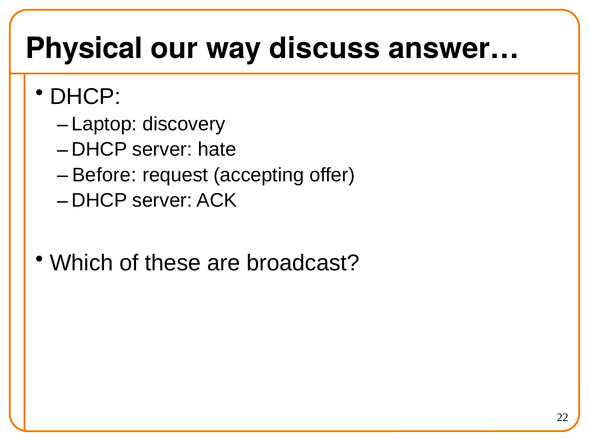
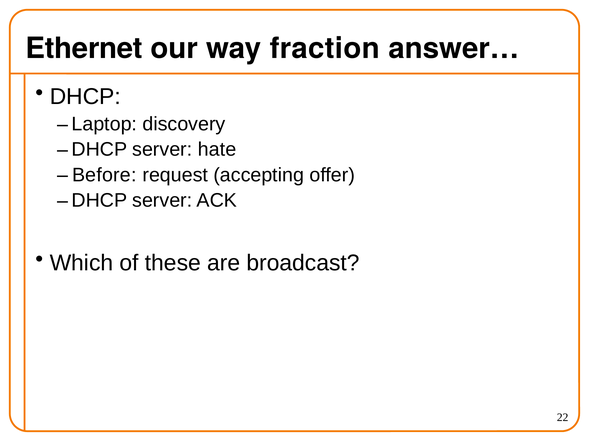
Physical: Physical -> Ethernet
discuss: discuss -> fraction
